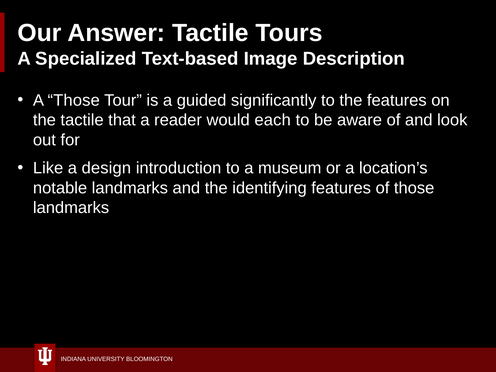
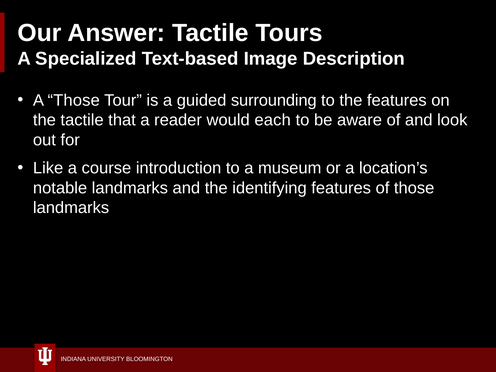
significantly: significantly -> surrounding
design: design -> course
